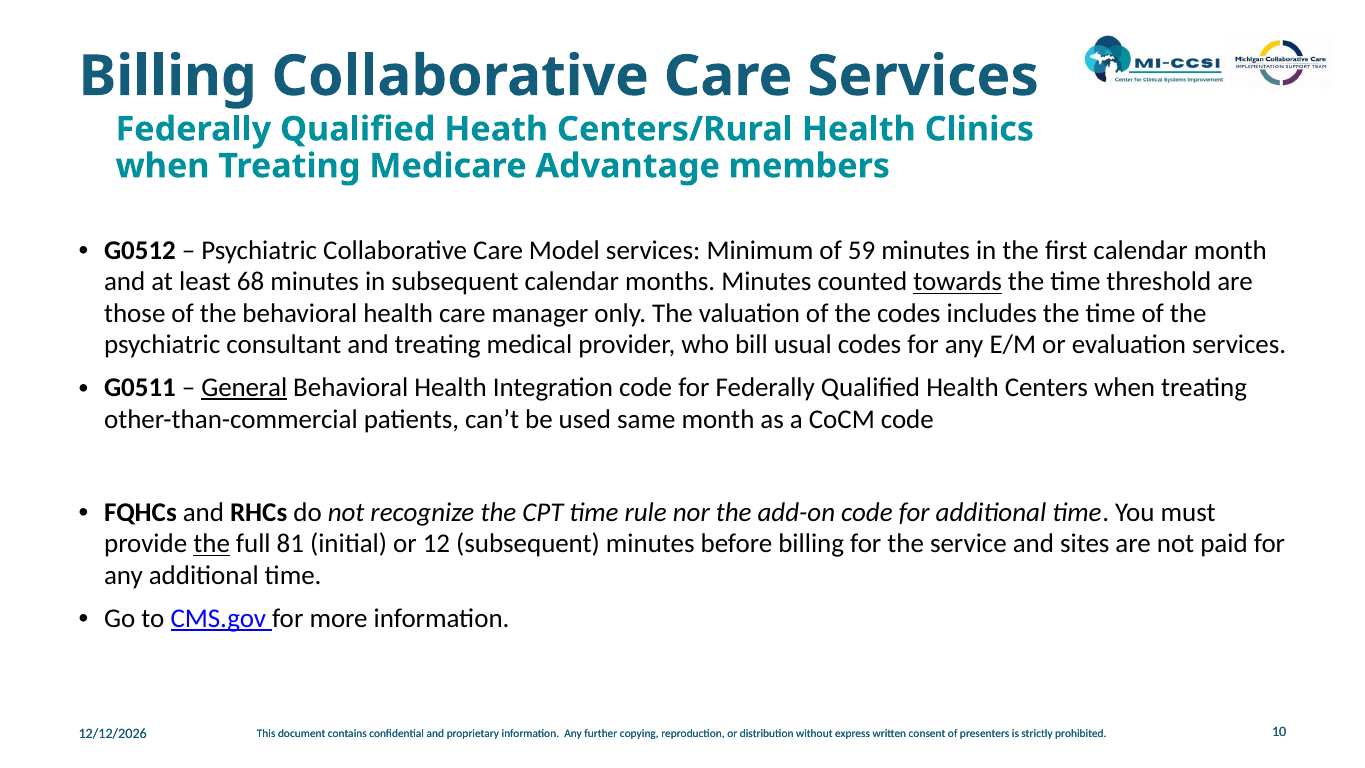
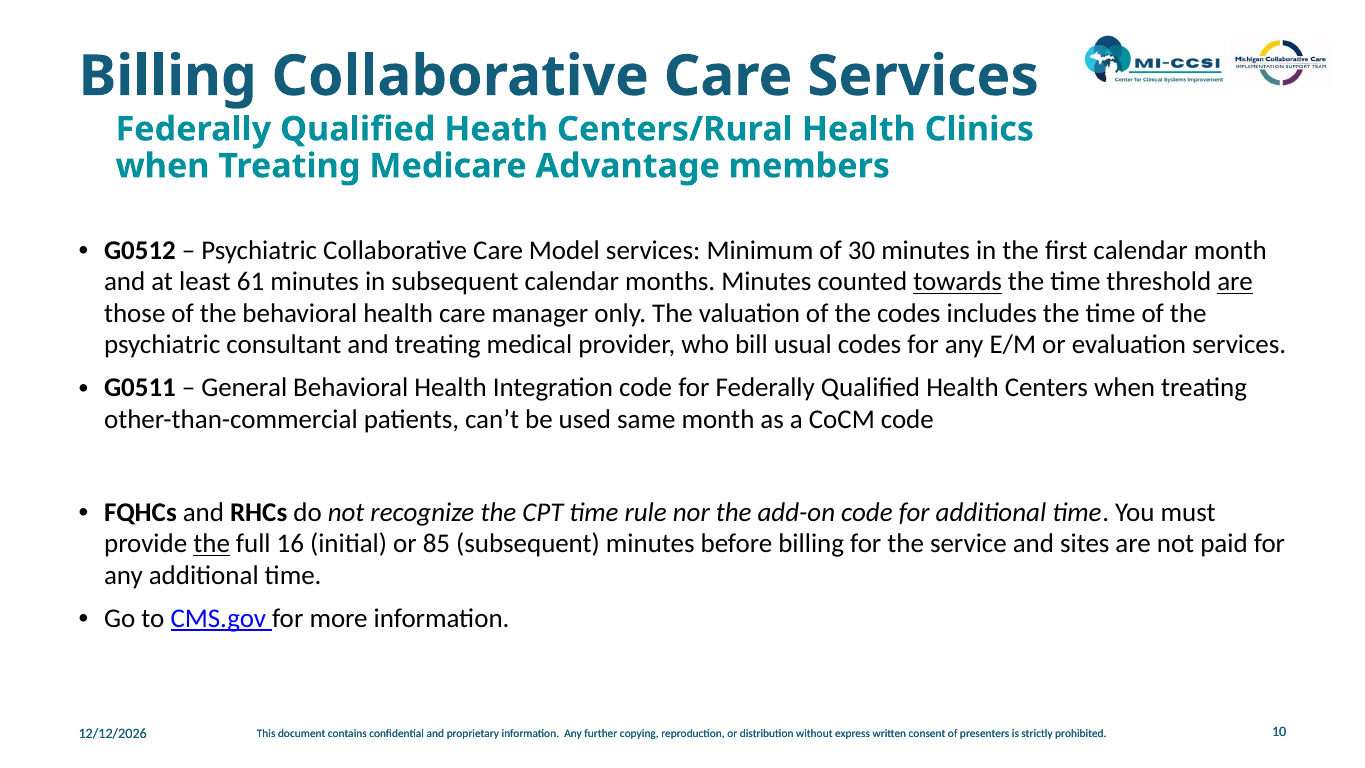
59: 59 -> 30
68: 68 -> 61
are at (1235, 282) underline: none -> present
General underline: present -> none
81: 81 -> 16
12: 12 -> 85
